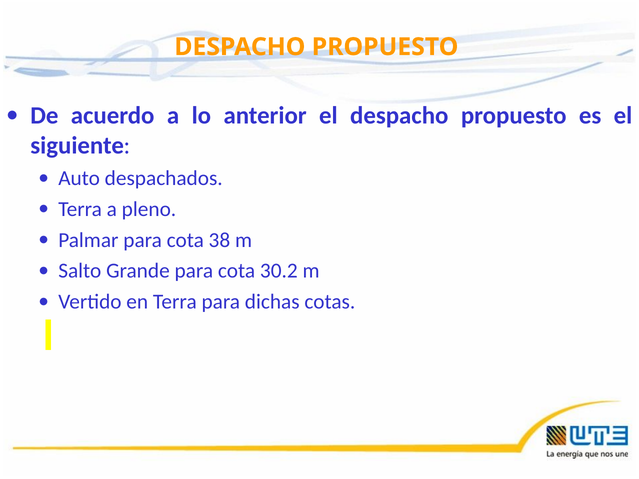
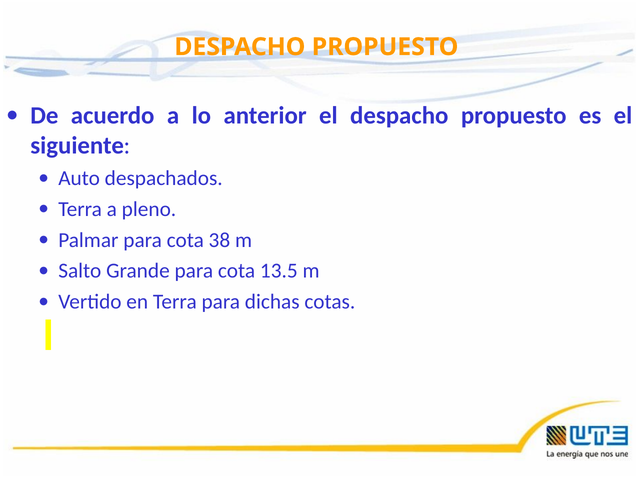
30.2: 30.2 -> 13.5
